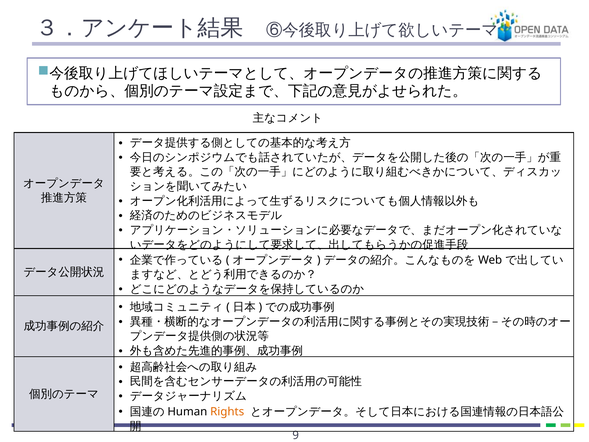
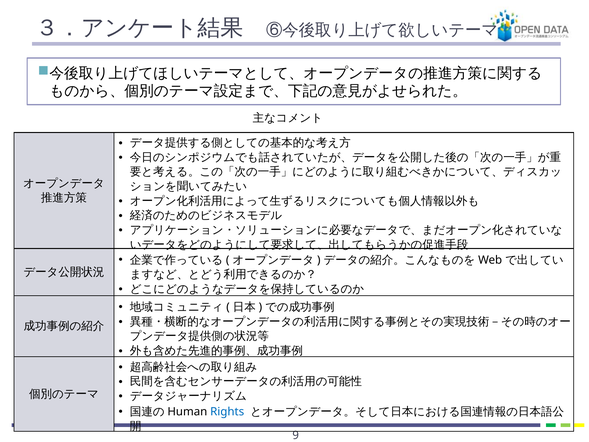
Rights colour: orange -> blue
